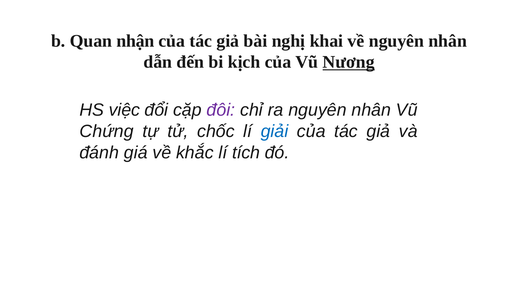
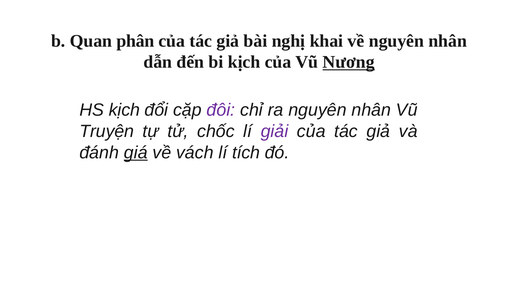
nhận: nhận -> phân
HS việc: việc -> kịch
Chứng: Chứng -> Truyện
giải colour: blue -> purple
giá underline: none -> present
khắc: khắc -> vách
